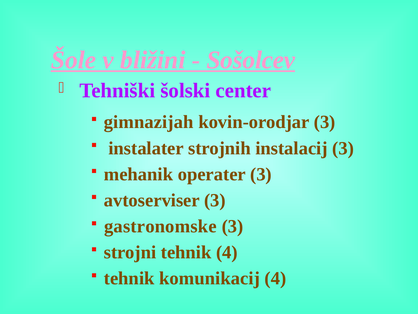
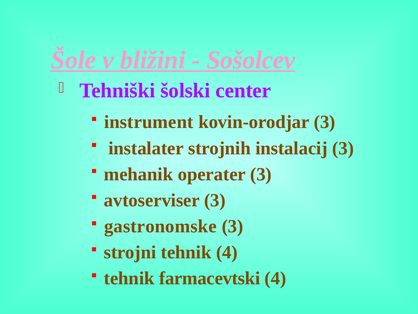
gimnazijah: gimnazijah -> instrument
komunikacij: komunikacij -> farmacevtski
